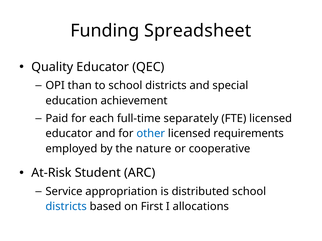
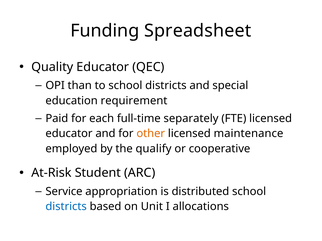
achievement: achievement -> requirement
other colour: blue -> orange
requirements: requirements -> maintenance
nature: nature -> qualify
First: First -> Unit
